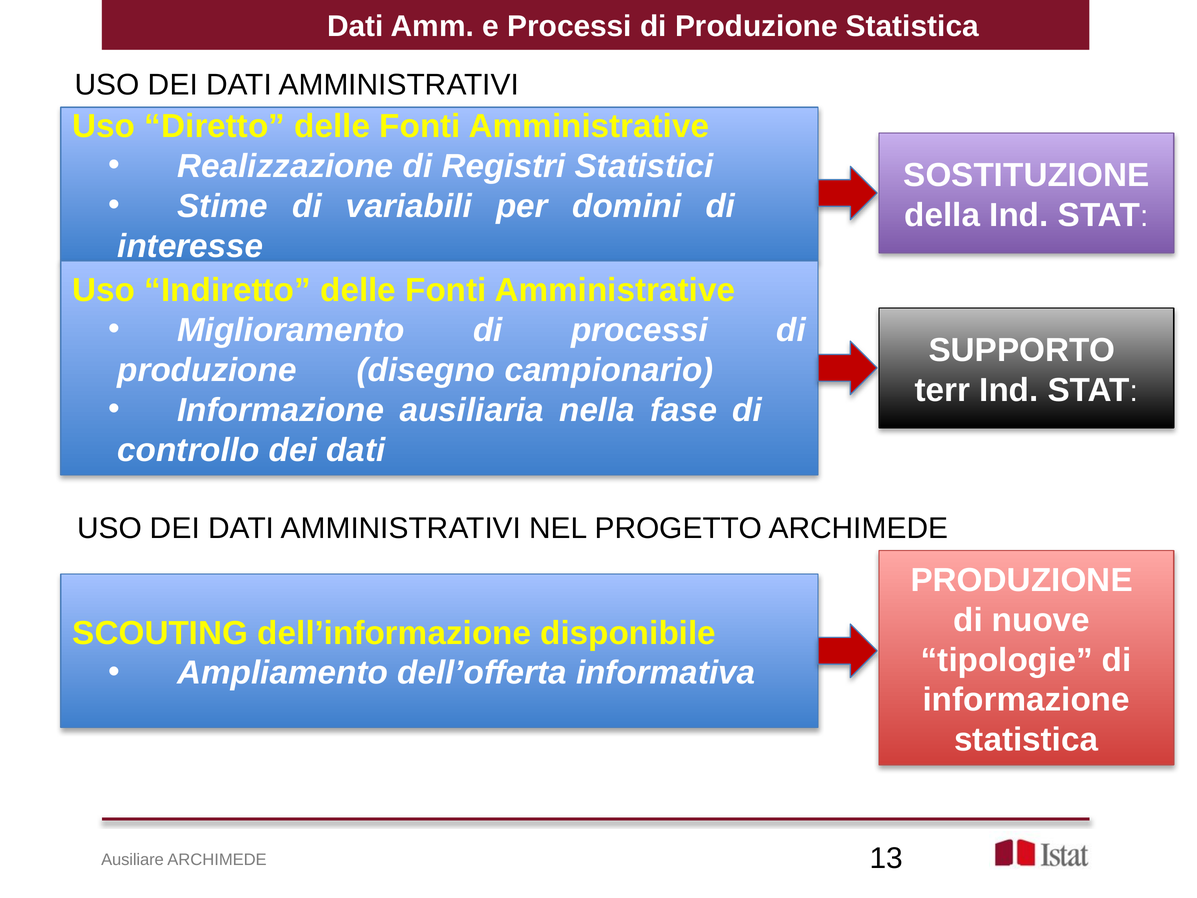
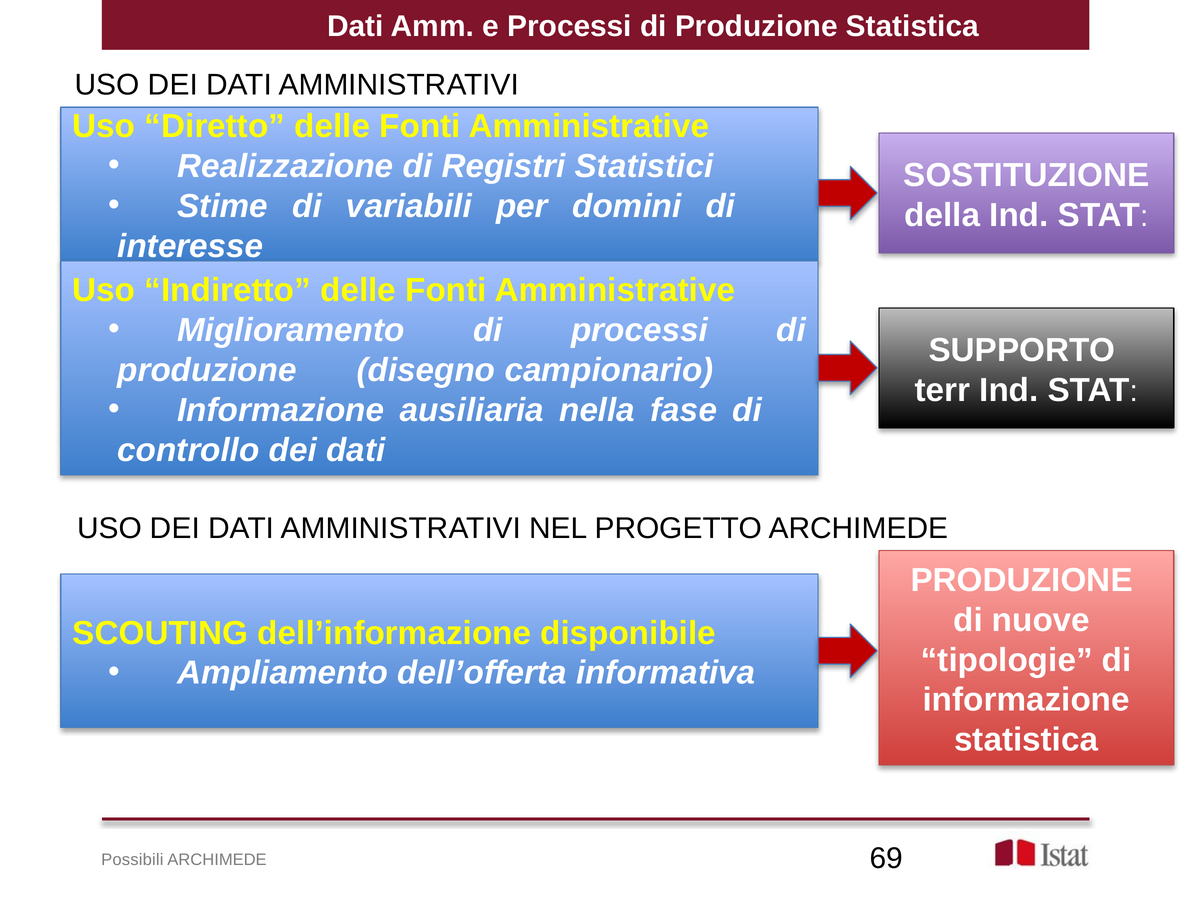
Ausiliare: Ausiliare -> Possibili
13: 13 -> 69
